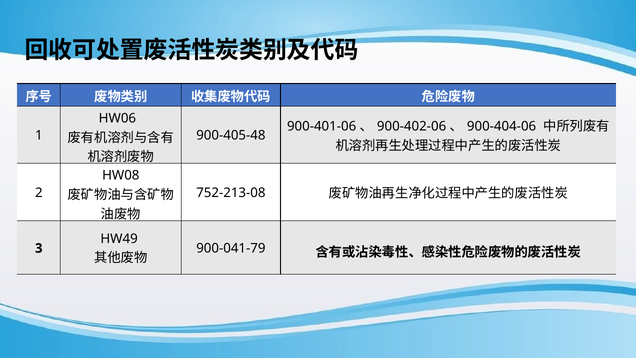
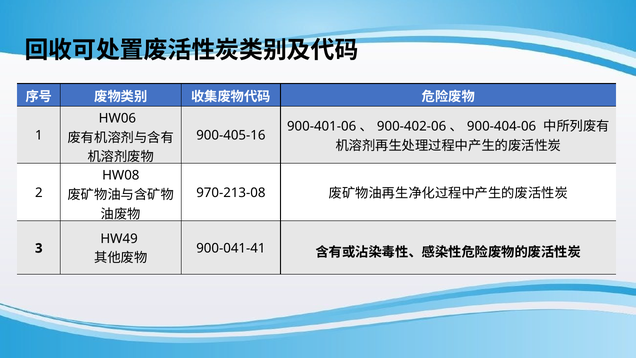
900-405-48: 900-405-48 -> 900-405-16
752-213-08: 752-213-08 -> 970-213-08
900-041-79: 900-041-79 -> 900-041-41
